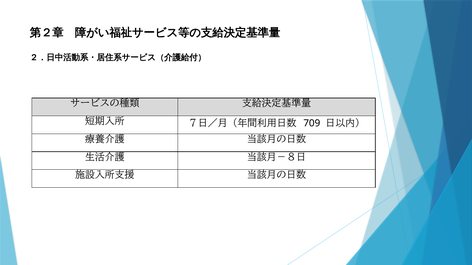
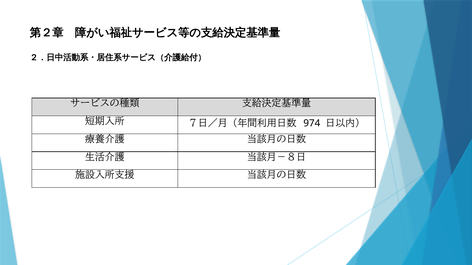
709: 709 -> 974
